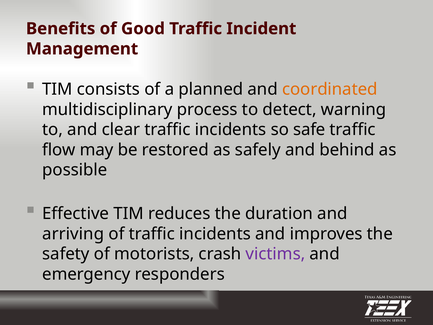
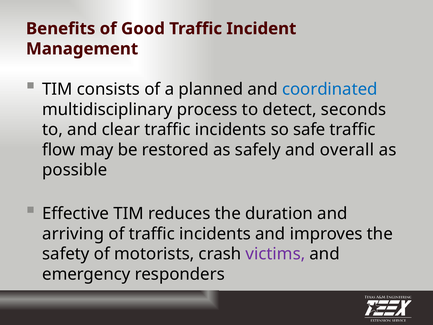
coordinated colour: orange -> blue
warning: warning -> seconds
behind: behind -> overall
